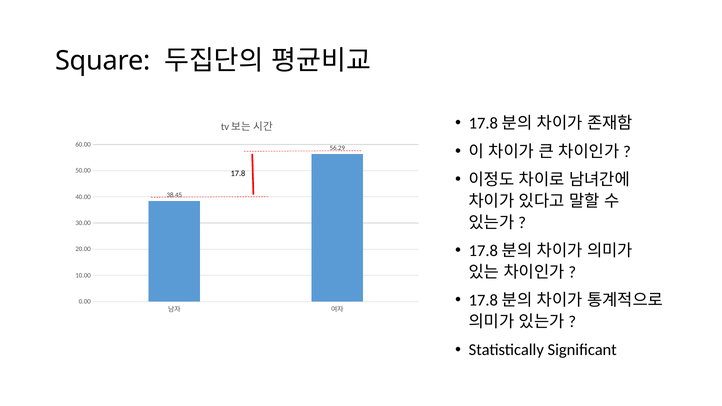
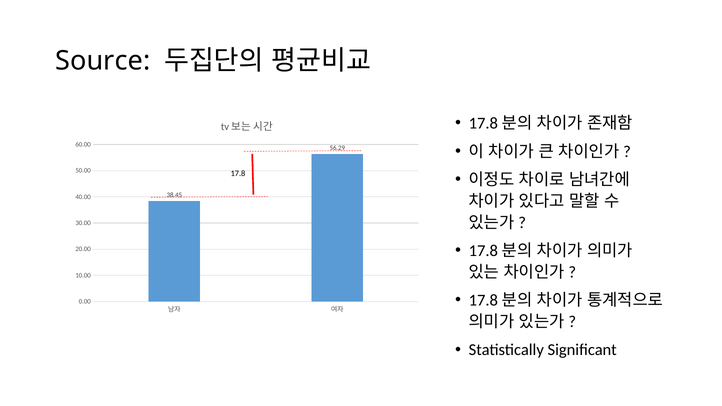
Square: Square -> Source
